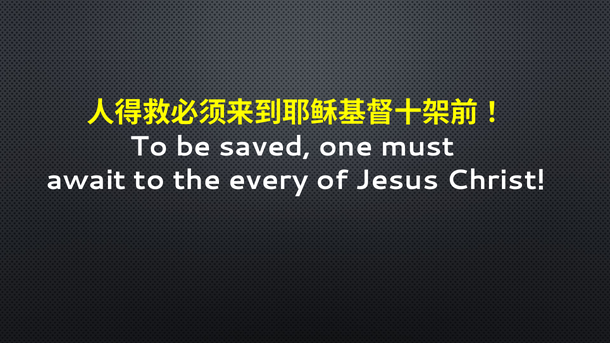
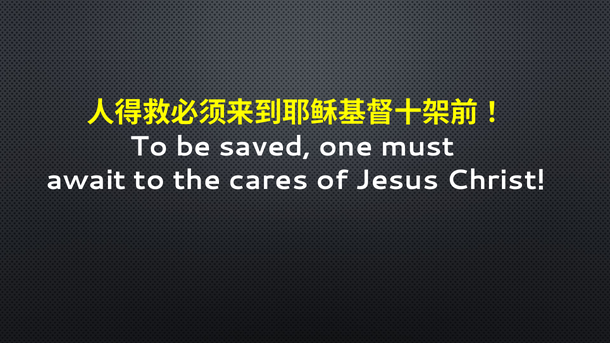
every: every -> cares
